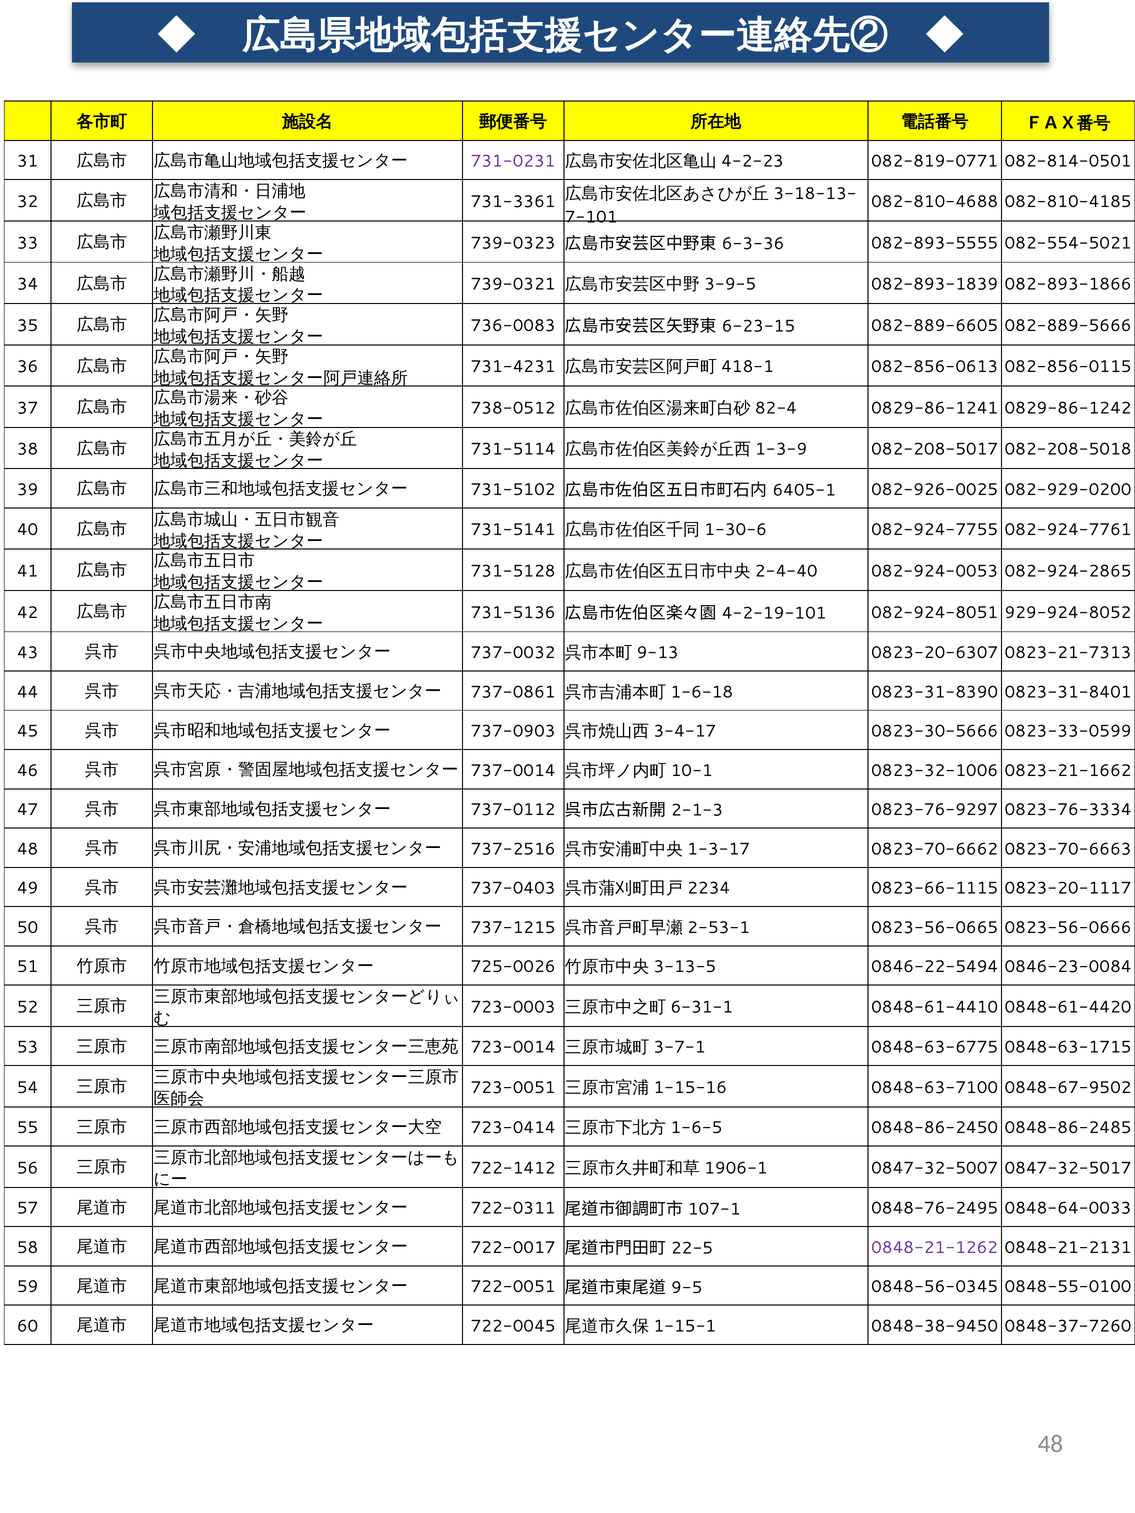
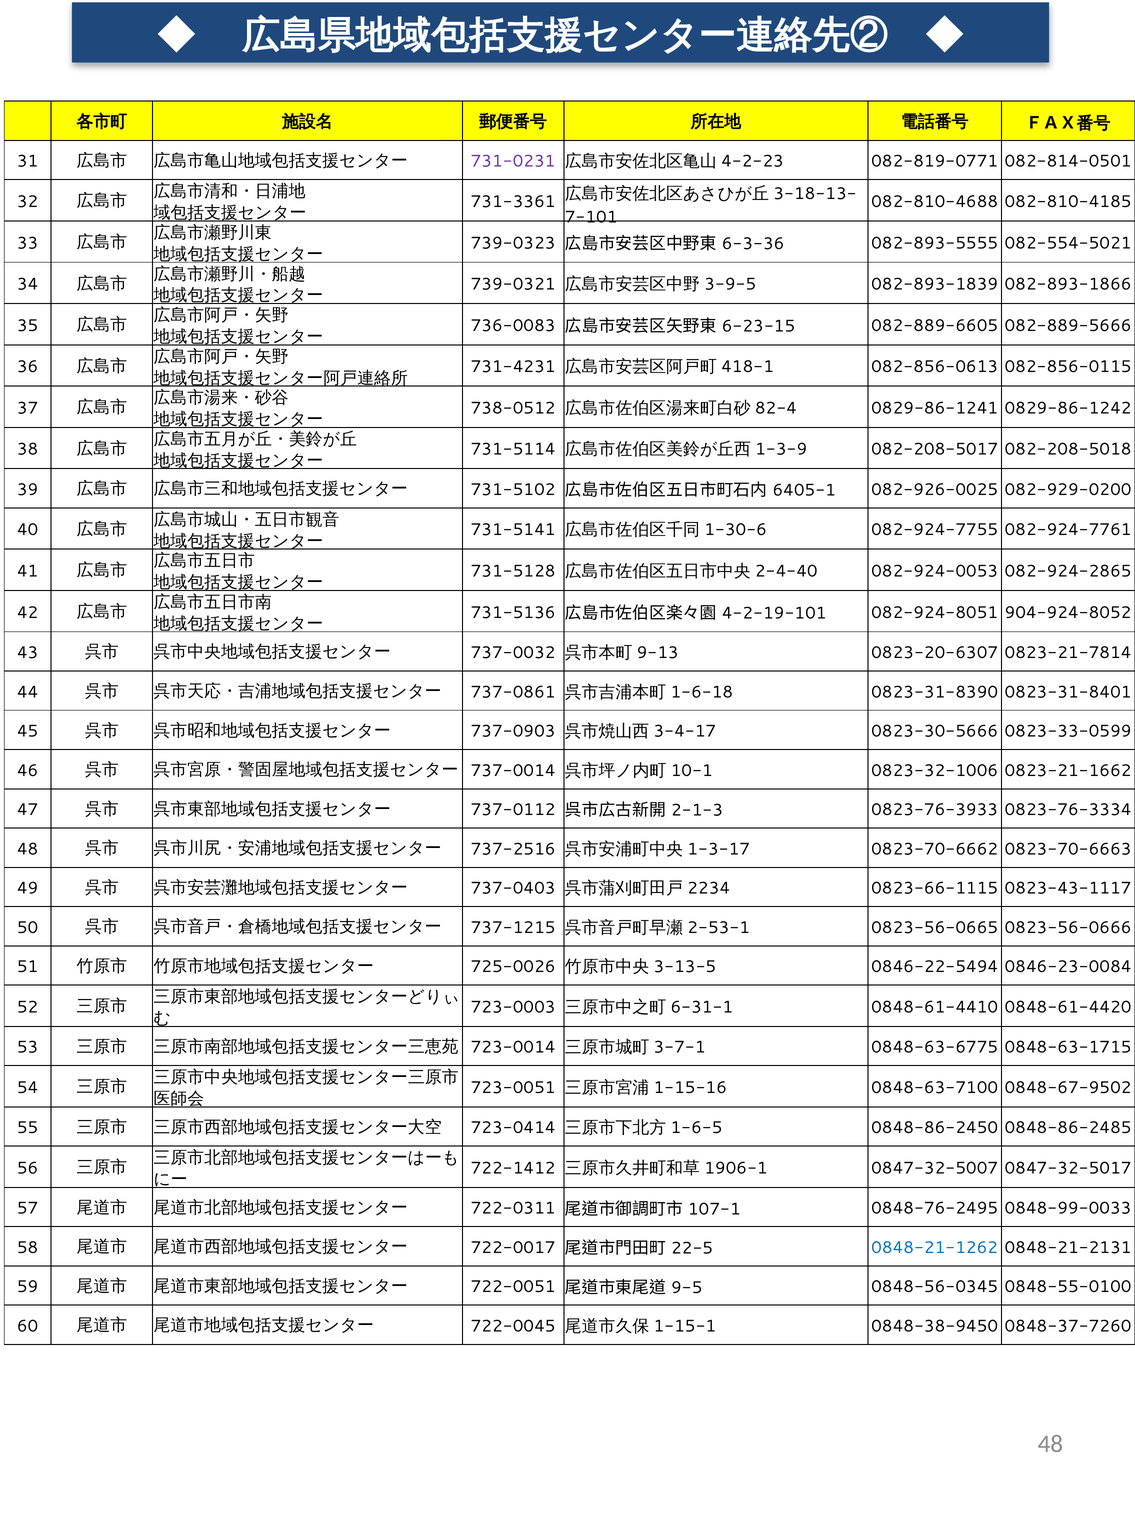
929-924-8052: 929-924-8052 -> 904-924-8052
0823-21-7313: 0823-21-7313 -> 0823-21-7814
0823-76-9297: 0823-76-9297 -> 0823-76-3933
0823-20-1117: 0823-20-1117 -> 0823-43-1117
0848-64-0033: 0848-64-0033 -> 0848-99-0033
0848-21-1262 colour: purple -> blue
